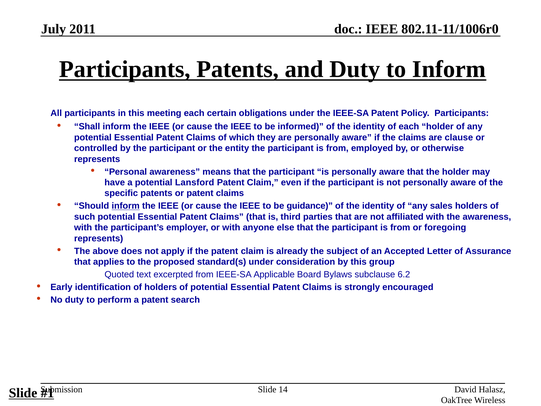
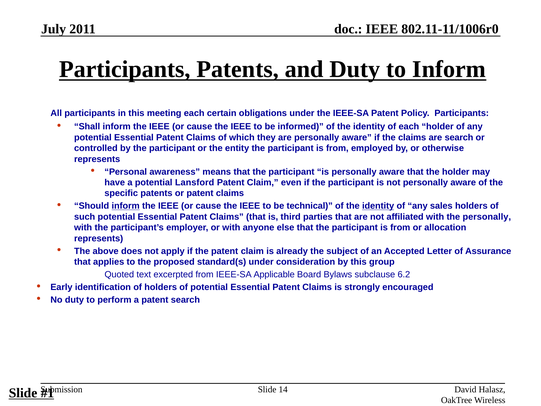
are clause: clause -> search
guidance: guidance -> technical
identity at (378, 206) underline: none -> present
the awareness: awareness -> personally
foregoing: foregoing -> allocation
